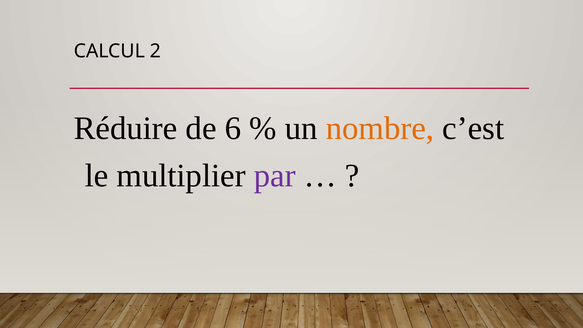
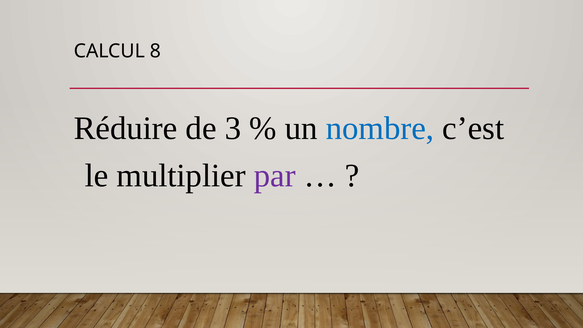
2: 2 -> 8
6: 6 -> 3
nombre colour: orange -> blue
